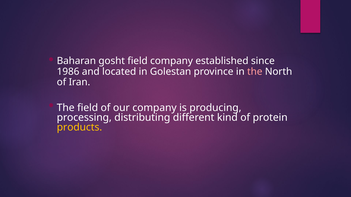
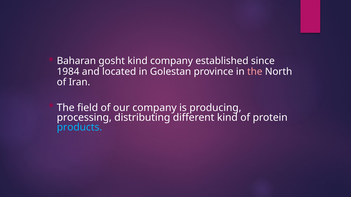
gosht field: field -> kind
1986: 1986 -> 1984
products colour: yellow -> light blue
